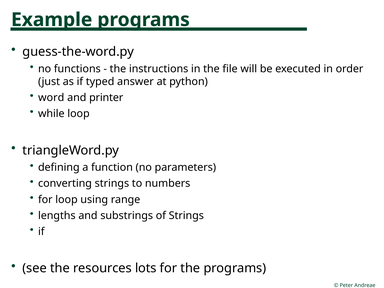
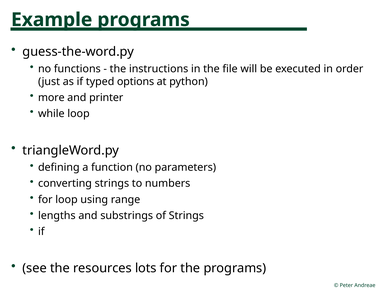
answer: answer -> options
word: word -> more
